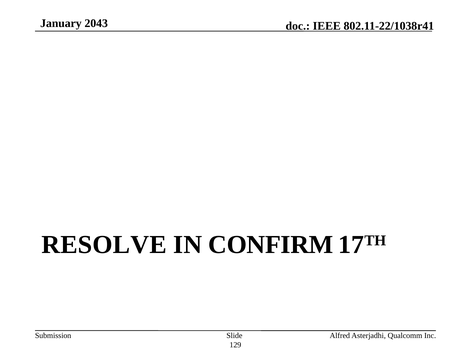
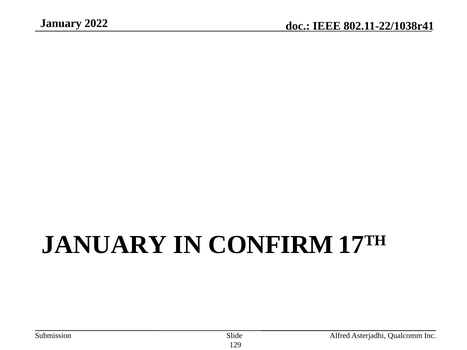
2043: 2043 -> 2022
RESOLVE at (104, 245): RESOLVE -> JANUARY
